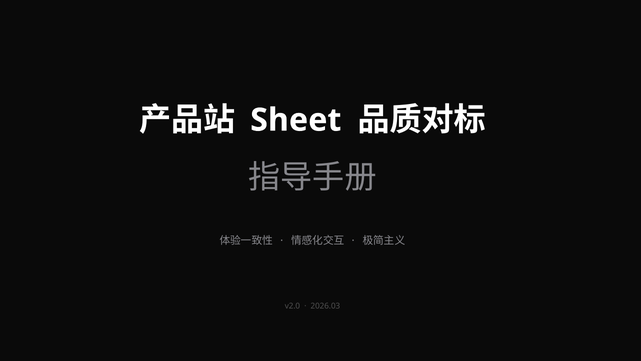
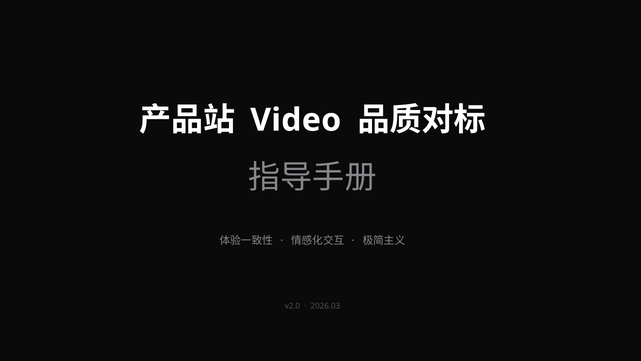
Sheet: Sheet -> Video
